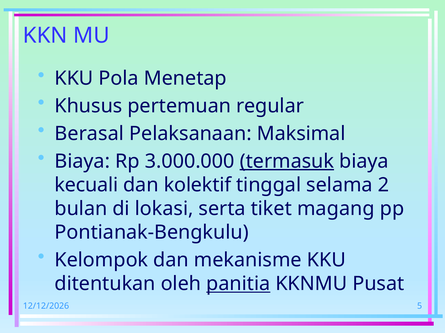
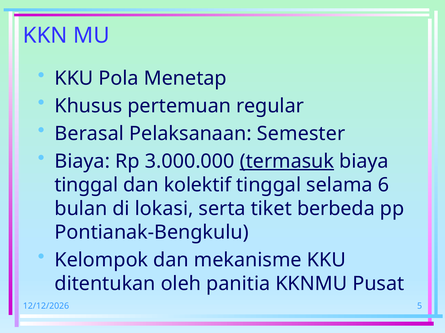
Maksimal: Maksimal -> Semester
kecuali at (86, 185): kecuali -> tinggal
2: 2 -> 6
magang: magang -> berbeda
panitia underline: present -> none
